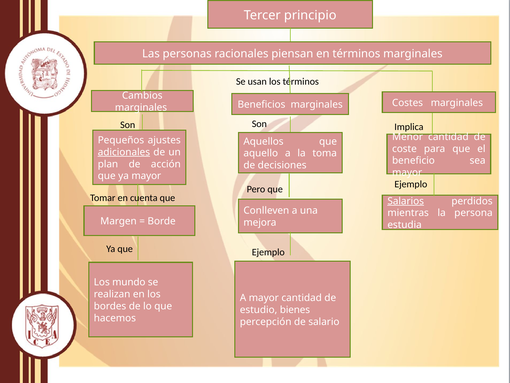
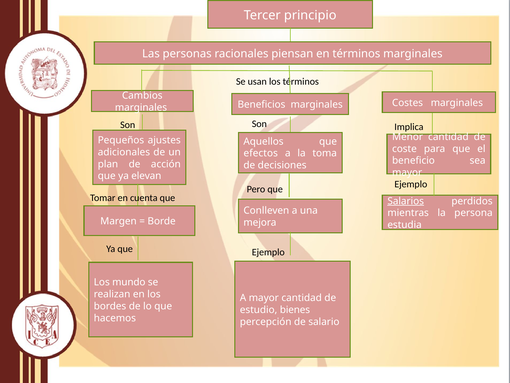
adicionales underline: present -> none
aquello: aquello -> efectos
ya mayor: mayor -> elevan
